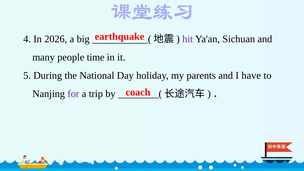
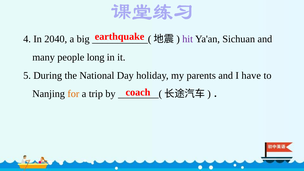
2026: 2026 -> 2040
time: time -> long
for colour: purple -> orange
